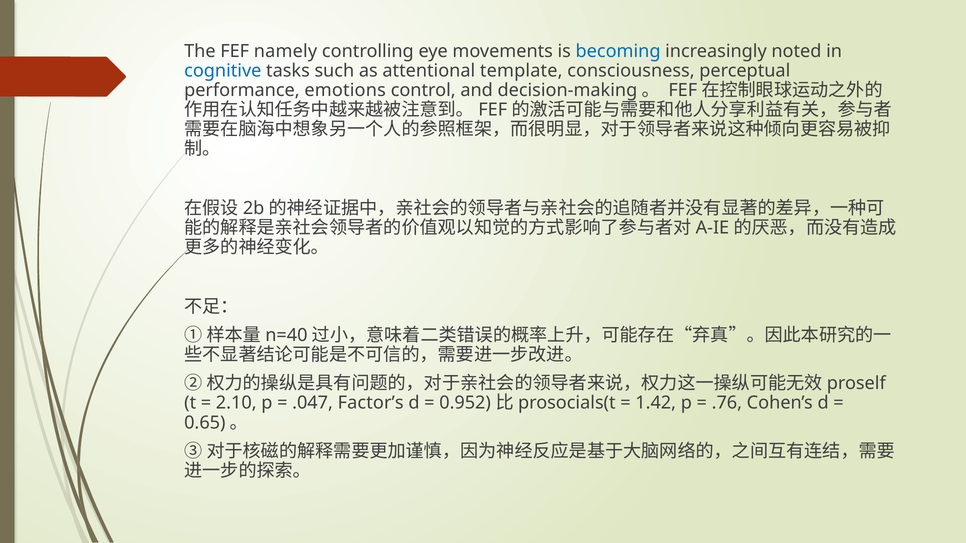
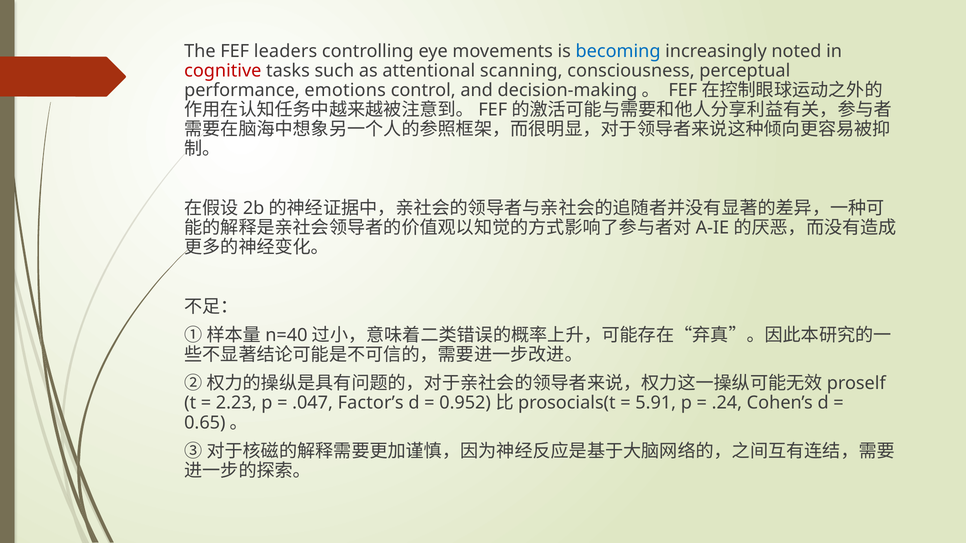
namely: namely -> leaders
cognitive colour: blue -> red
template: template -> scanning
2.10: 2.10 -> 2.23
1.42: 1.42 -> 5.91
.76: .76 -> .24
